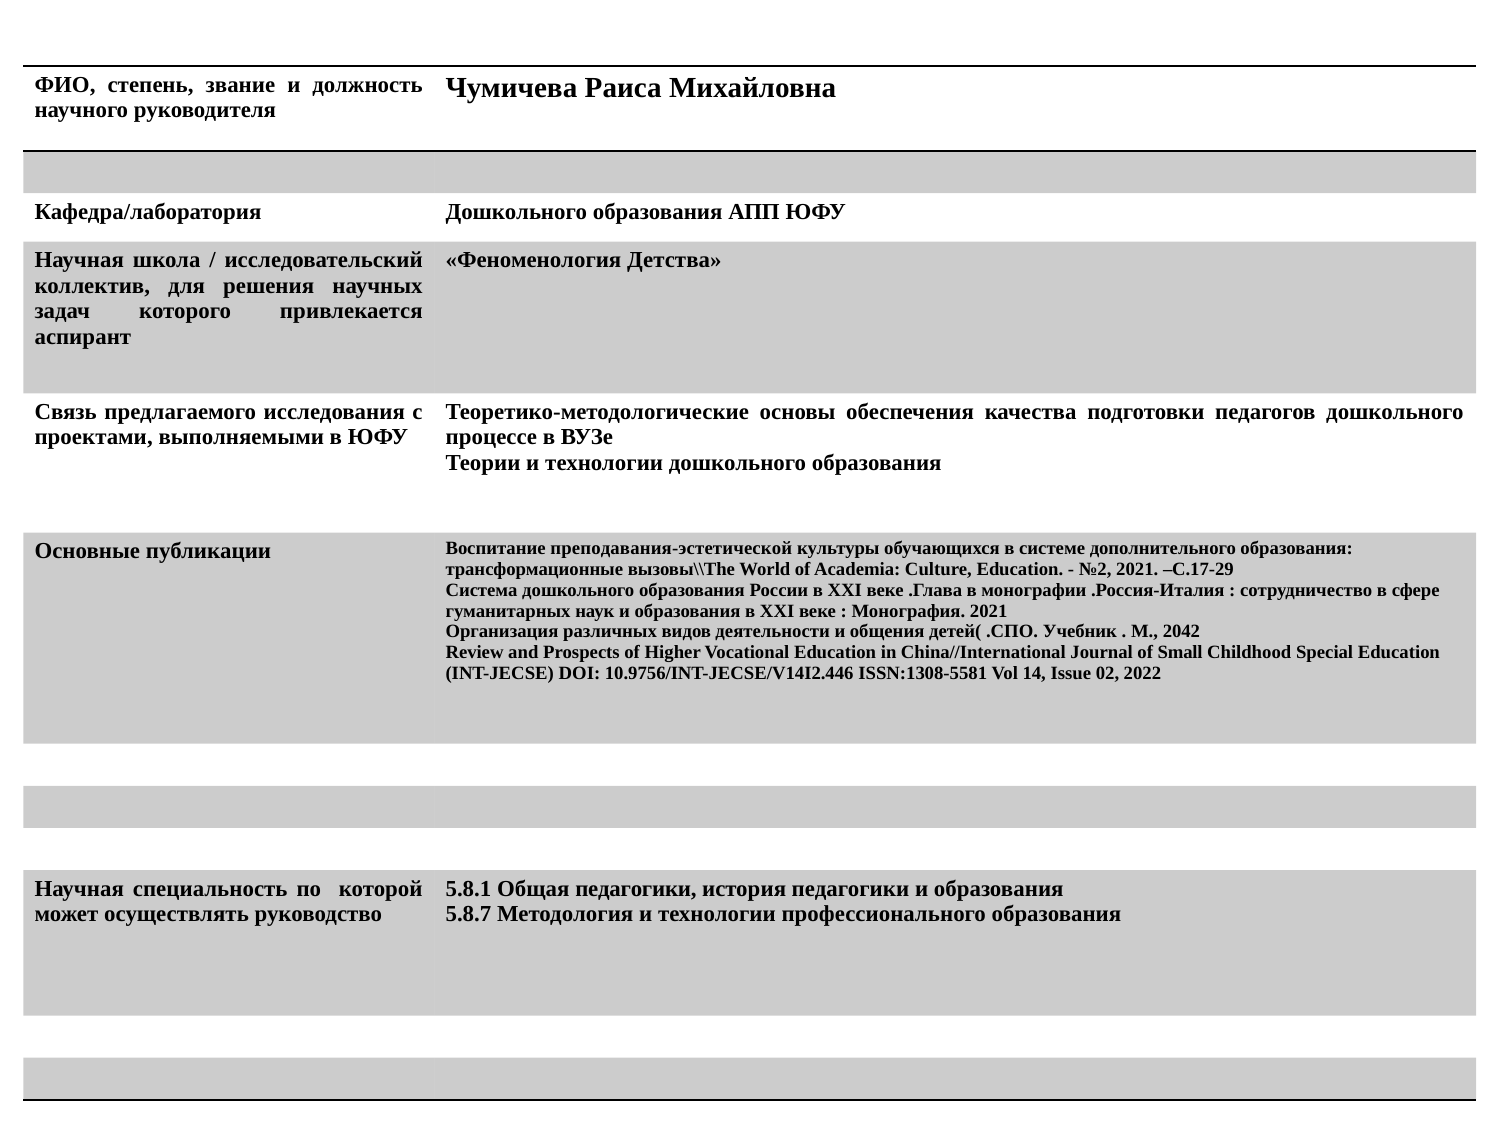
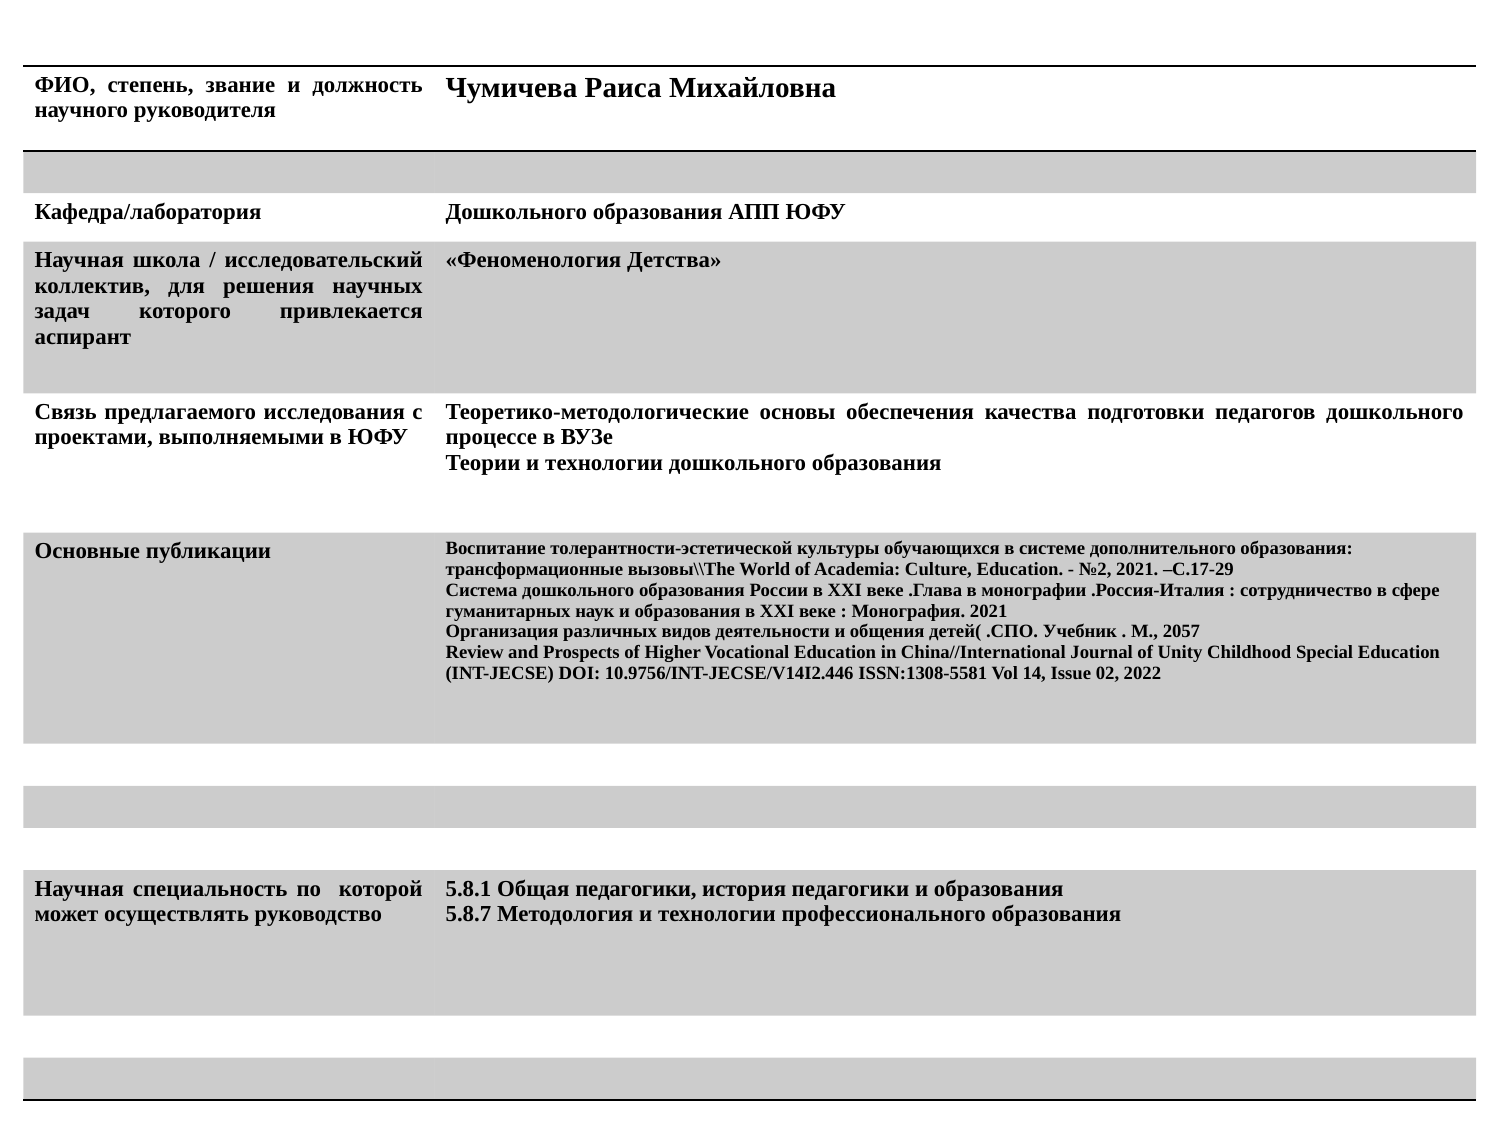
преподавания-эстетической: преподавания-эстетической -> толерантности-эстетической
2042: 2042 -> 2057
Small: Small -> Unity
